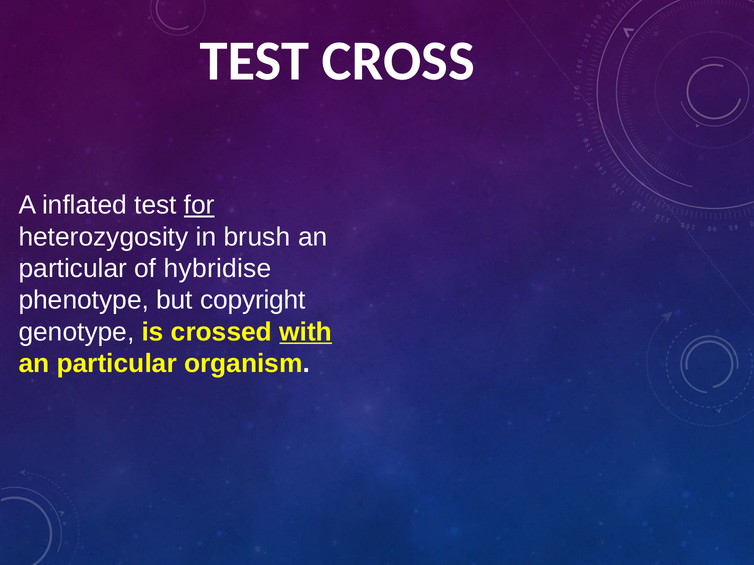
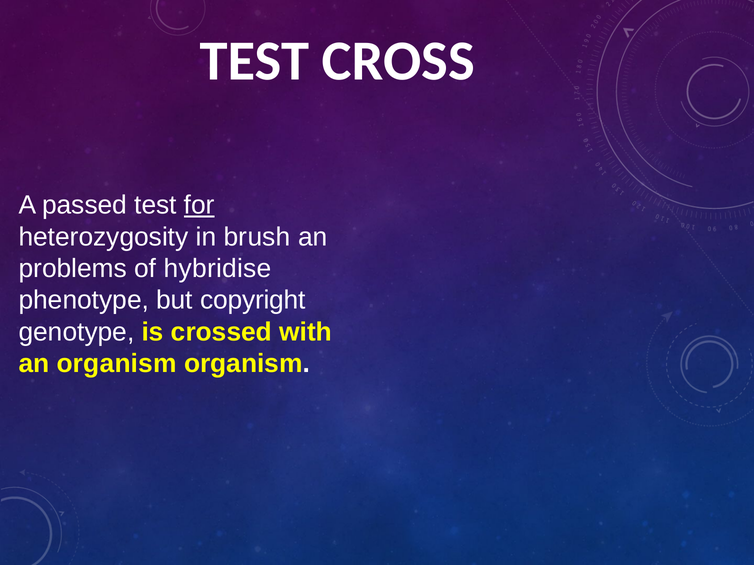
inflated: inflated -> passed
particular at (73, 269): particular -> problems
with underline: present -> none
particular at (117, 364): particular -> organism
